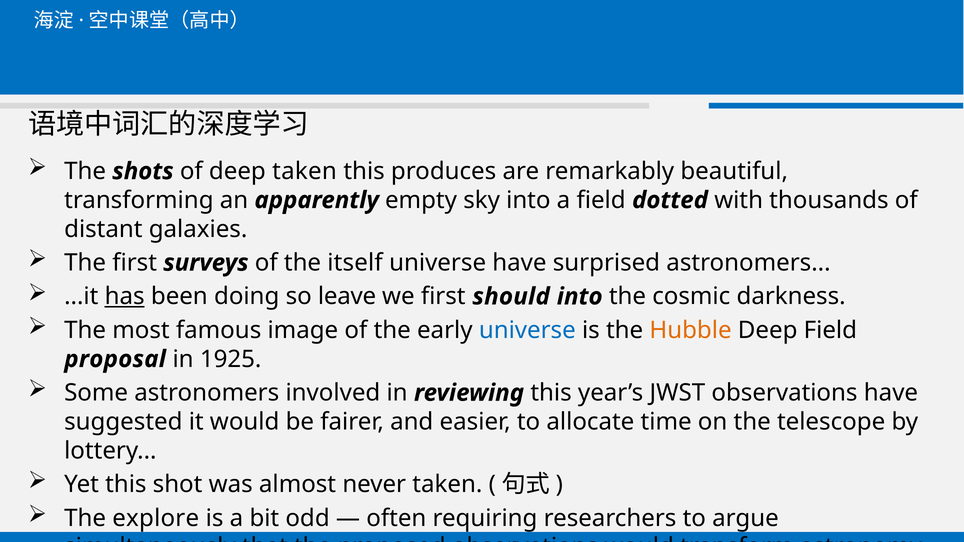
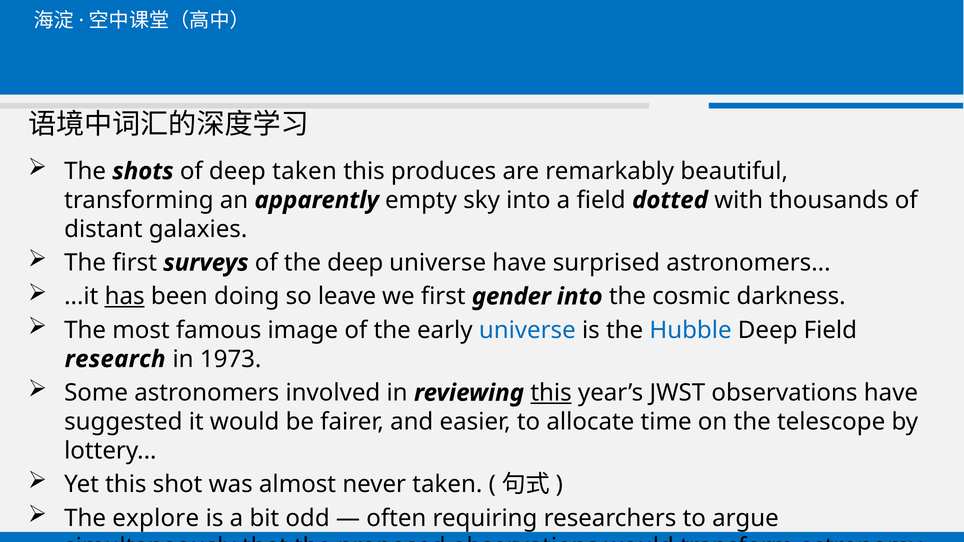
the itself: itself -> deep
should: should -> gender
Hubble colour: orange -> blue
proposal: proposal -> research
1925: 1925 -> 1973
this at (551, 393) underline: none -> present
